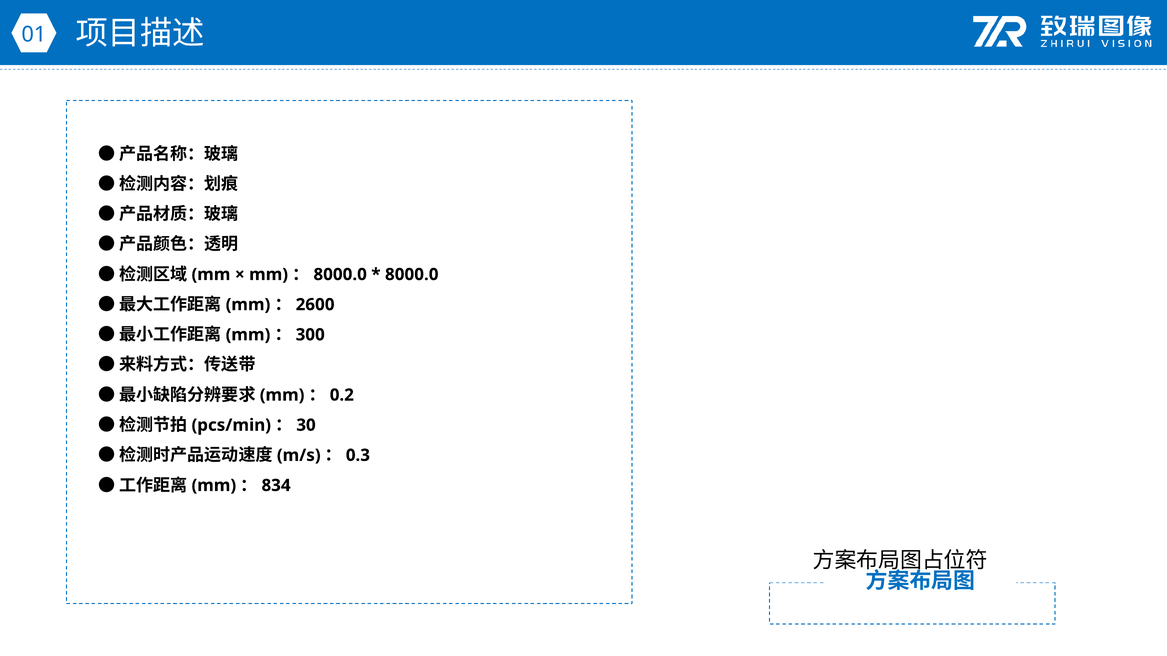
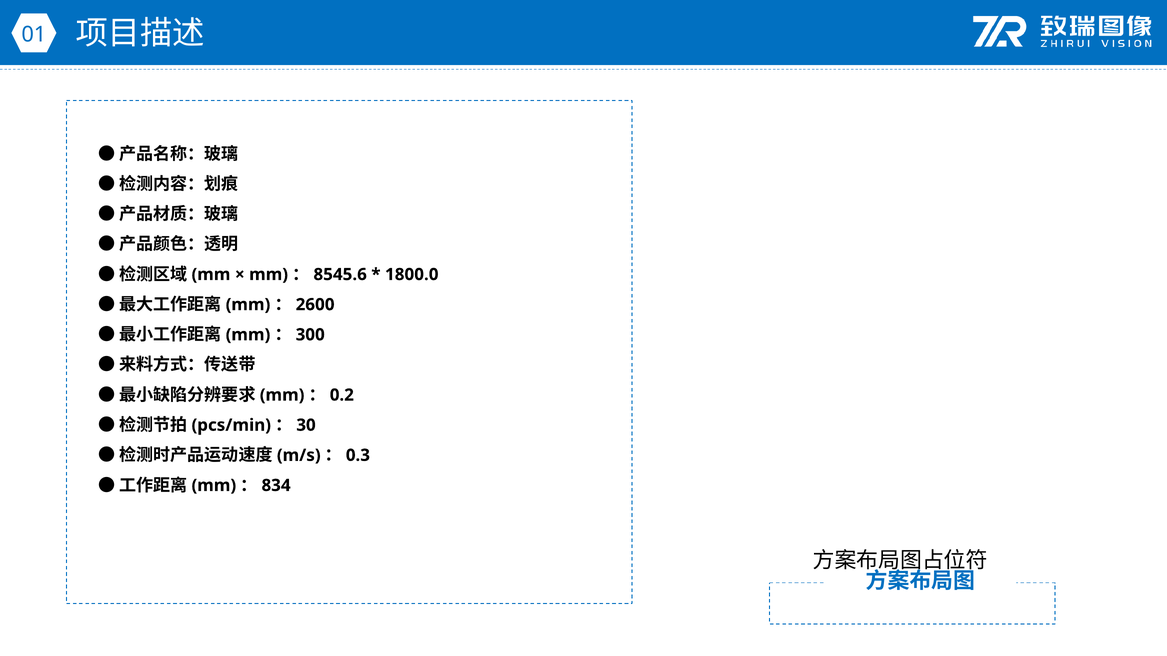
8000.0 at (340, 275): 8000.0 -> 8545.6
8000.0 at (412, 275): 8000.0 -> 1800.0
